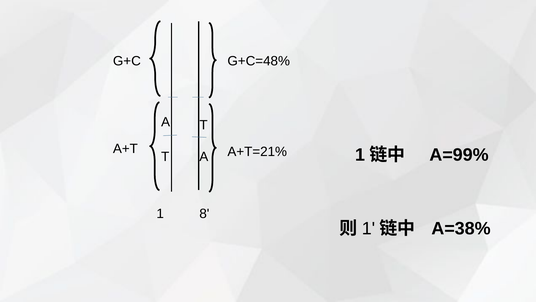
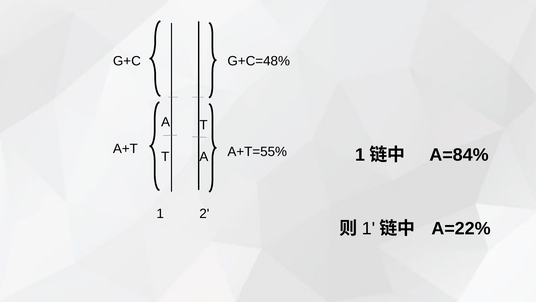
A+T=21%: A+T=21% -> A+T=55%
A=99%: A=99% -> A=84%
8: 8 -> 2
A=38%: A=38% -> A=22%
